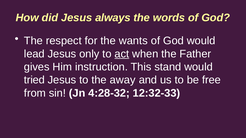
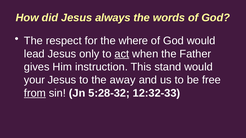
wants: wants -> where
tried: tried -> your
from underline: none -> present
4:28-32: 4:28-32 -> 5:28-32
